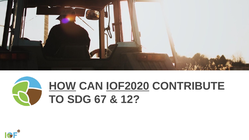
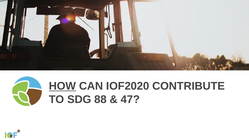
IOF2020 underline: present -> none
67: 67 -> 88
12: 12 -> 47
